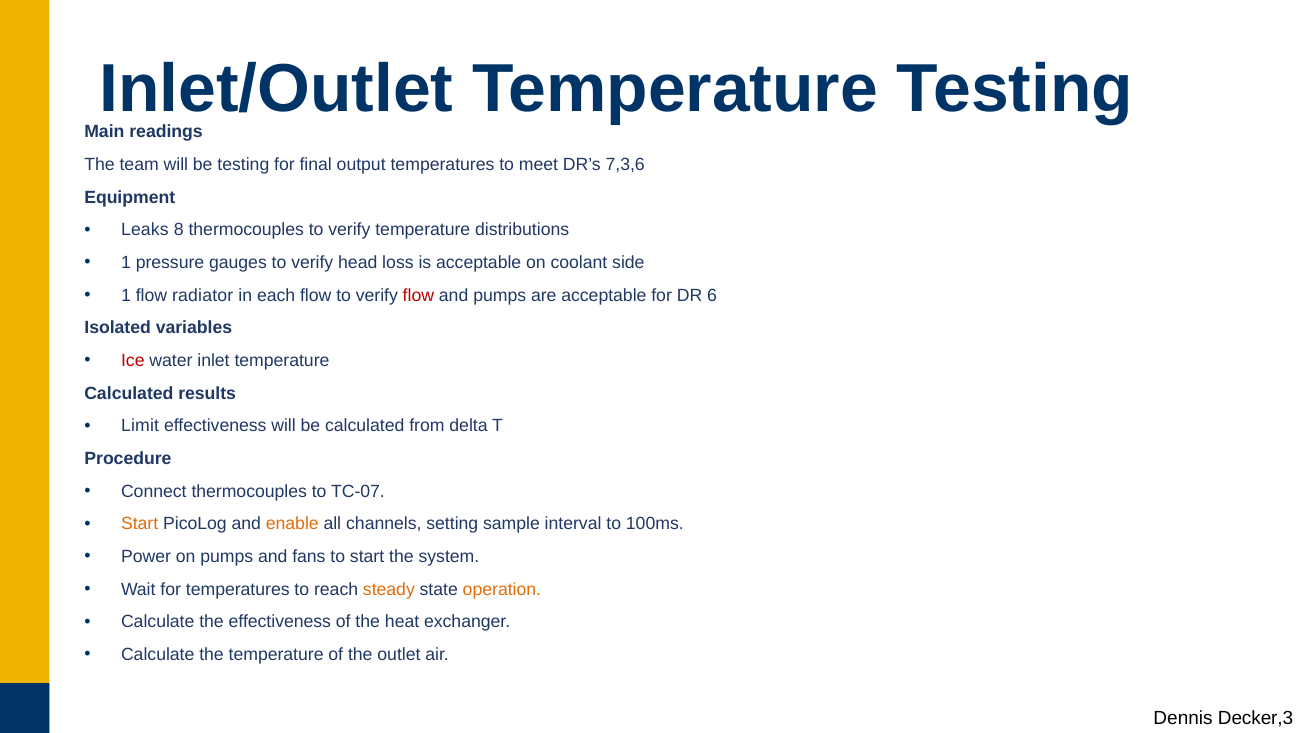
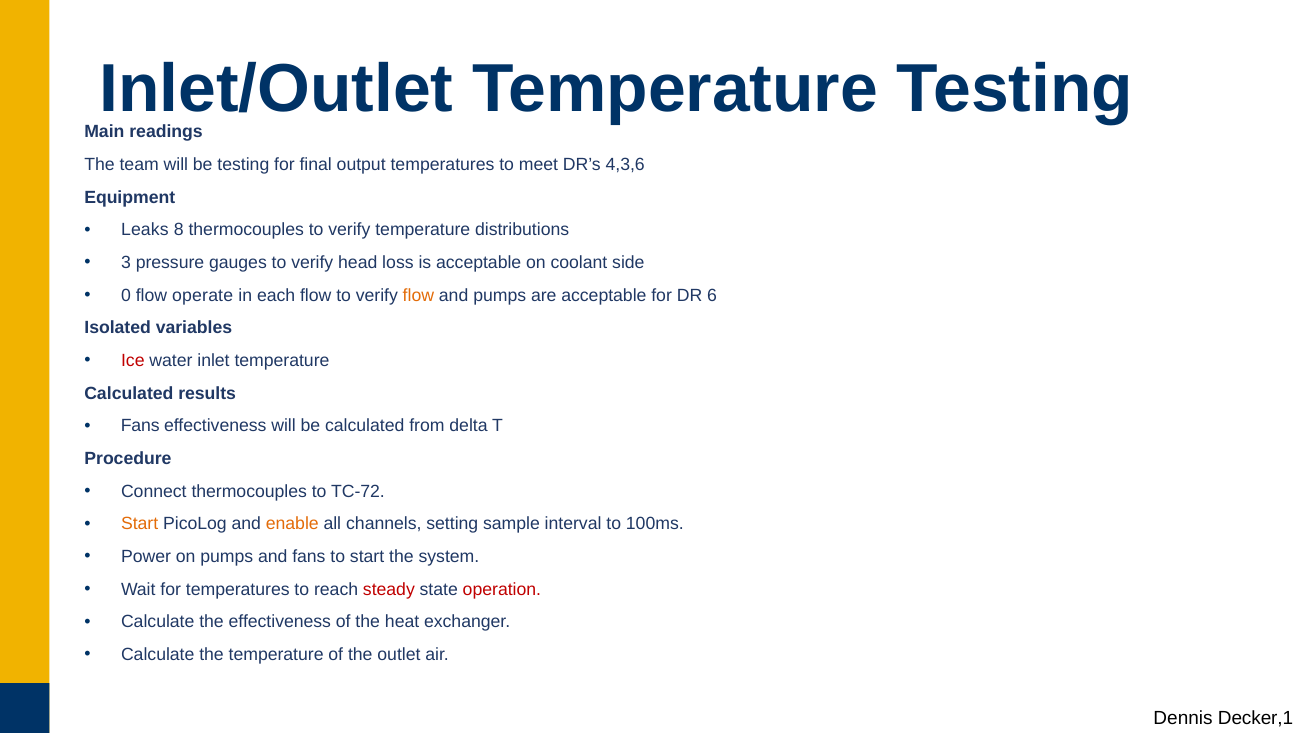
7,3,6: 7,3,6 -> 4,3,6
1 at (126, 263): 1 -> 3
1 at (126, 295): 1 -> 0
radiator: radiator -> operate
flow at (418, 295) colour: red -> orange
Limit at (140, 426): Limit -> Fans
TC-07: TC-07 -> TC-72
steady colour: orange -> red
operation colour: orange -> red
Decker,3: Decker,3 -> Decker,1
